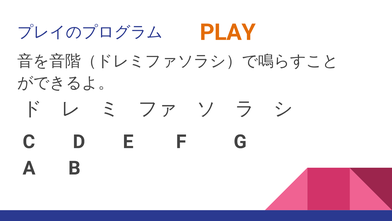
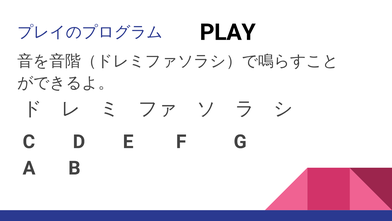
PLAY colour: orange -> black
